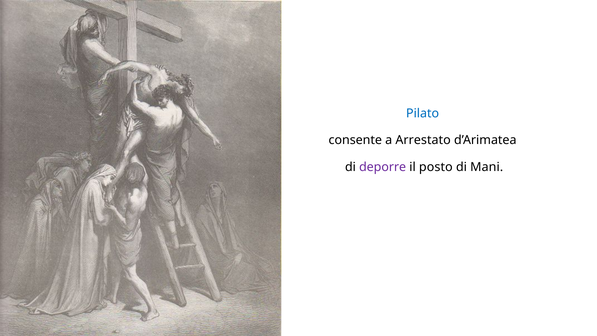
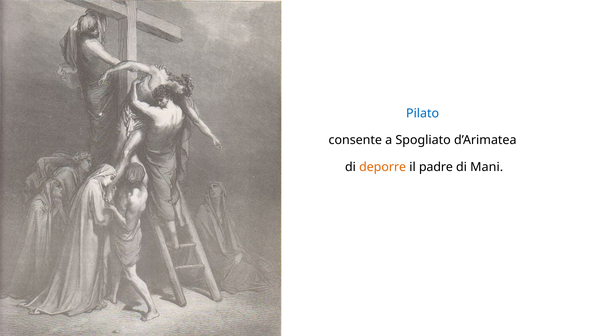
Arrestato: Arrestato -> Spogliato
deporre colour: purple -> orange
posto: posto -> padre
